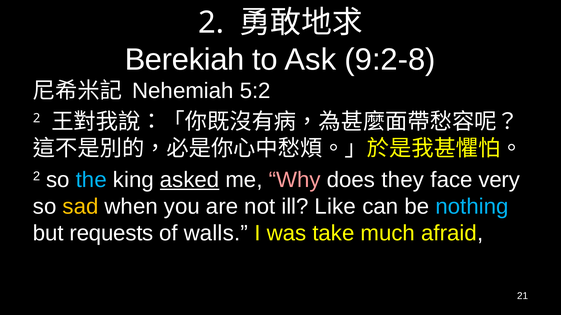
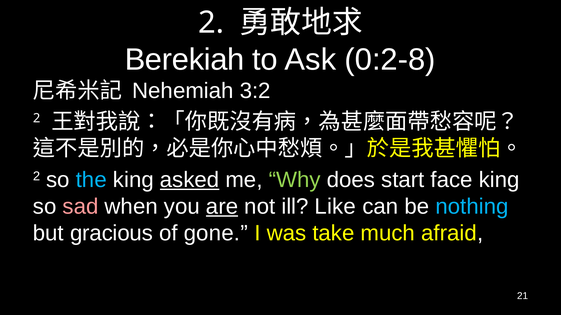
9:2-8: 9:2-8 -> 0:2-8
5:2: 5:2 -> 3:2
Why colour: pink -> light green
they: they -> start
face very: very -> king
sad colour: yellow -> pink
are underline: none -> present
requests: requests -> gracious
walls: walls -> gone
